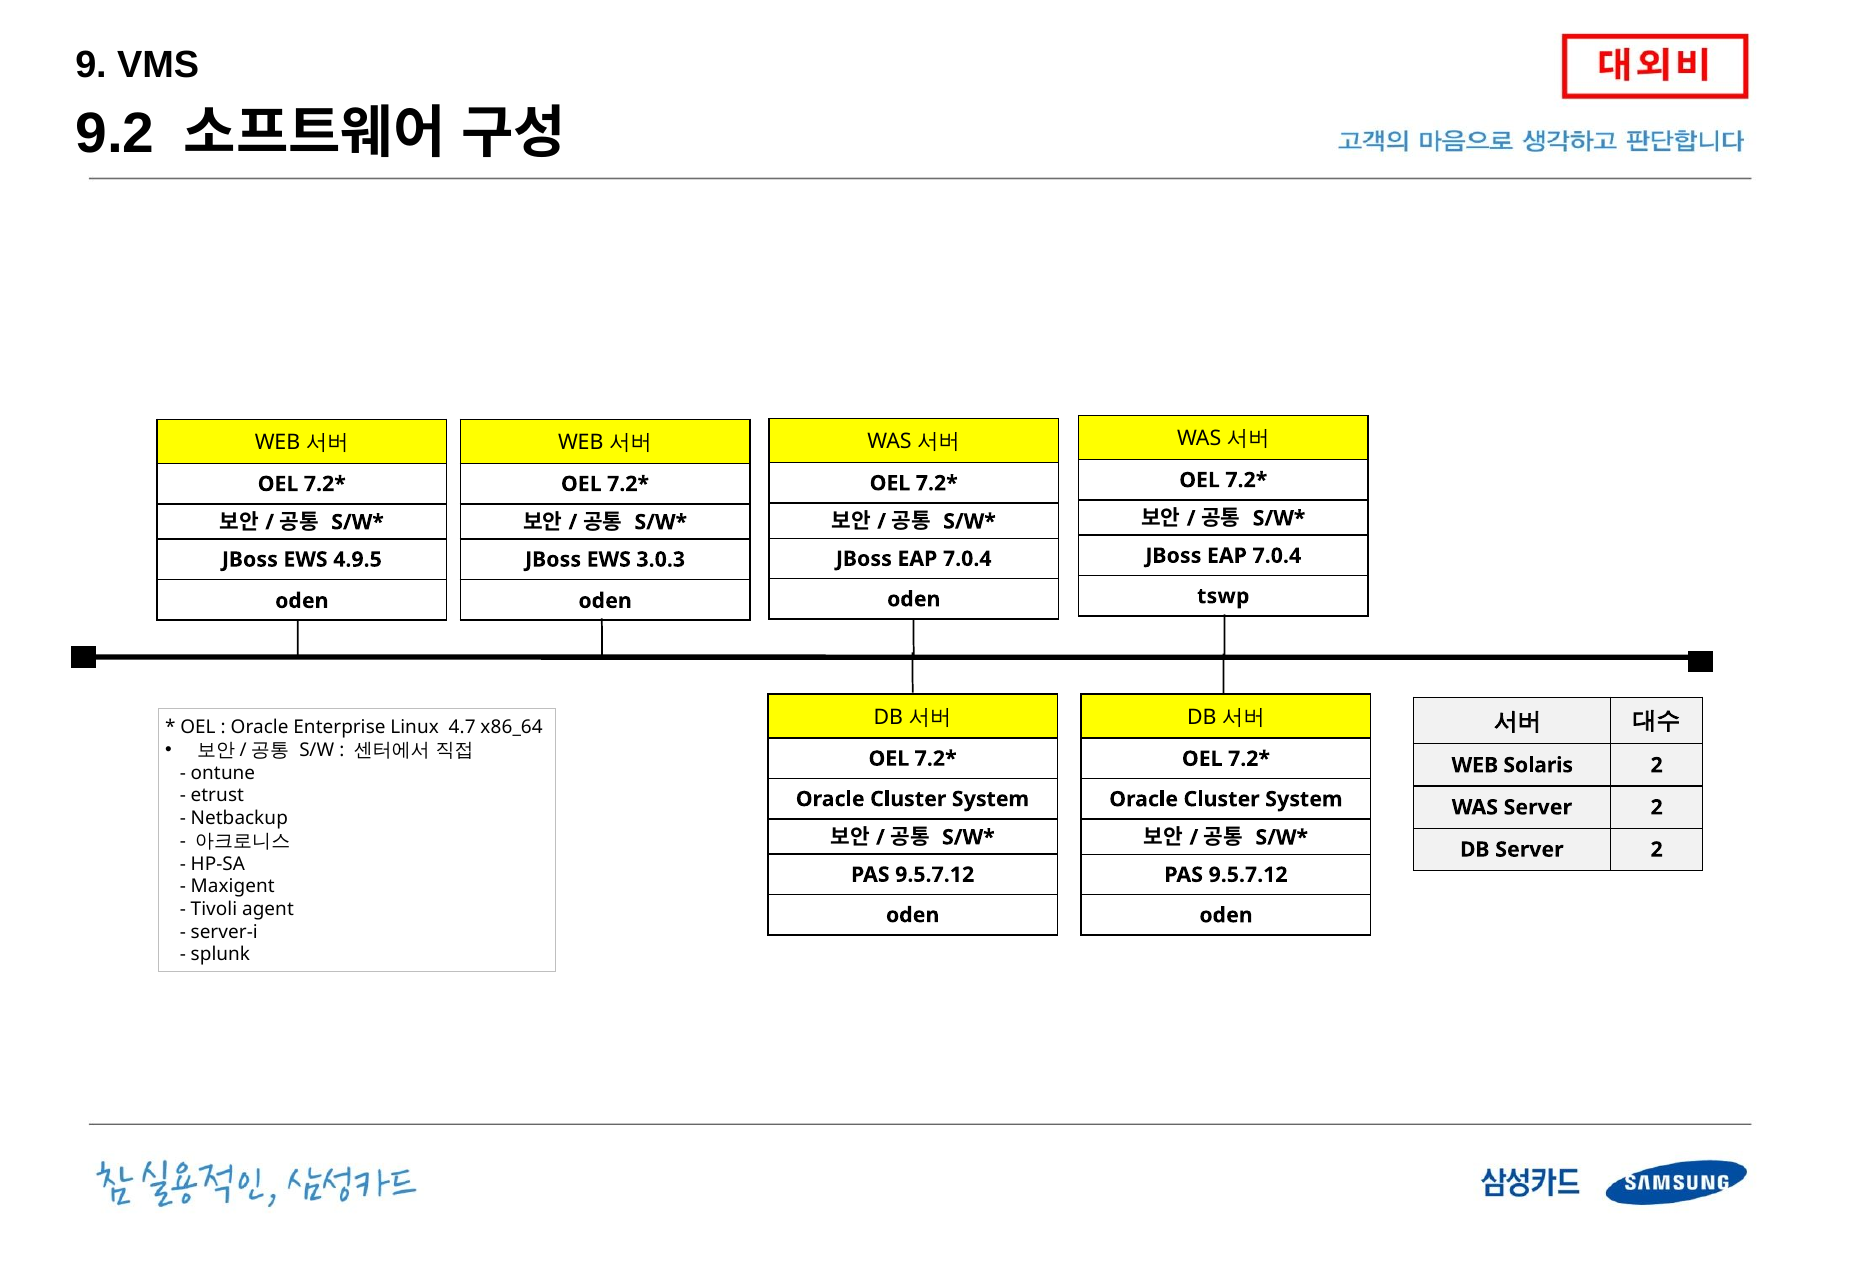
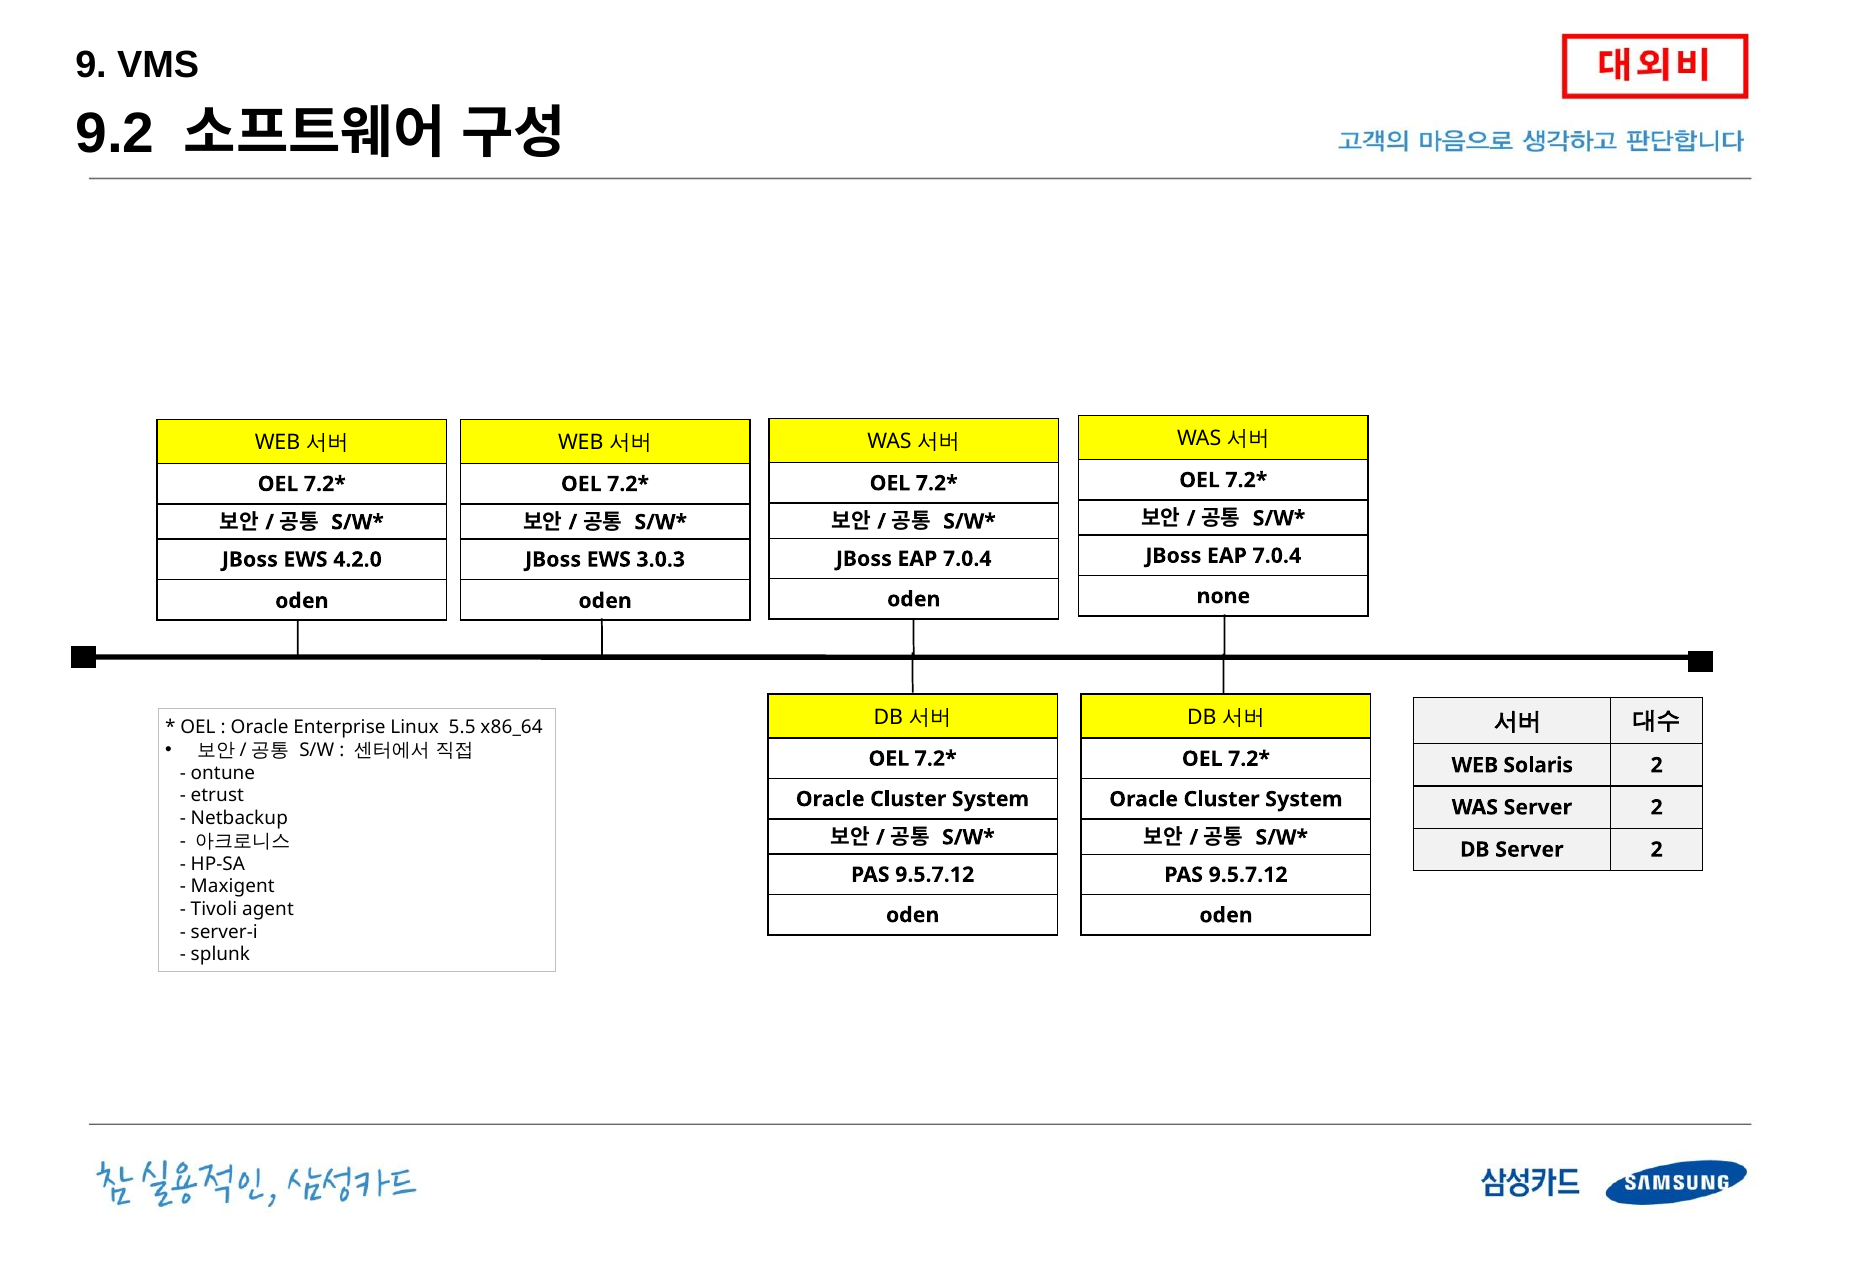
4.9.5: 4.9.5 -> 4.2.0
tswp: tswp -> none
4.7: 4.7 -> 5.5
